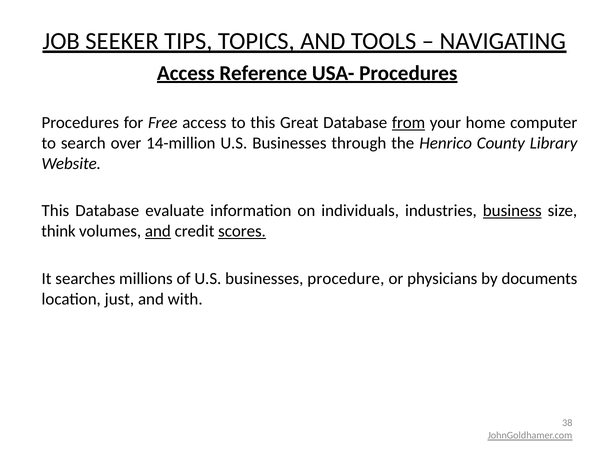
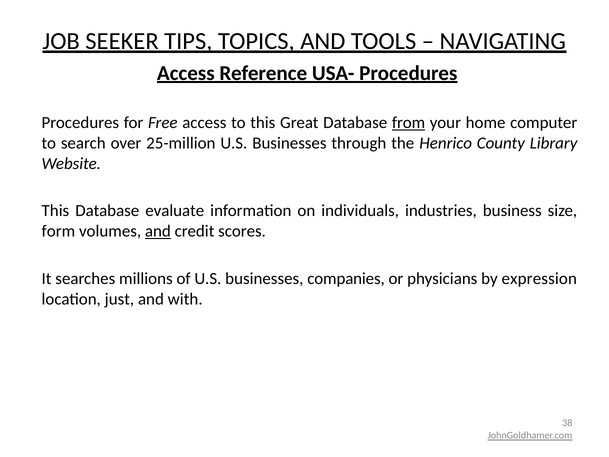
14-million: 14-million -> 25-million
business underline: present -> none
think: think -> form
scores underline: present -> none
procedure: procedure -> companies
documents: documents -> expression
